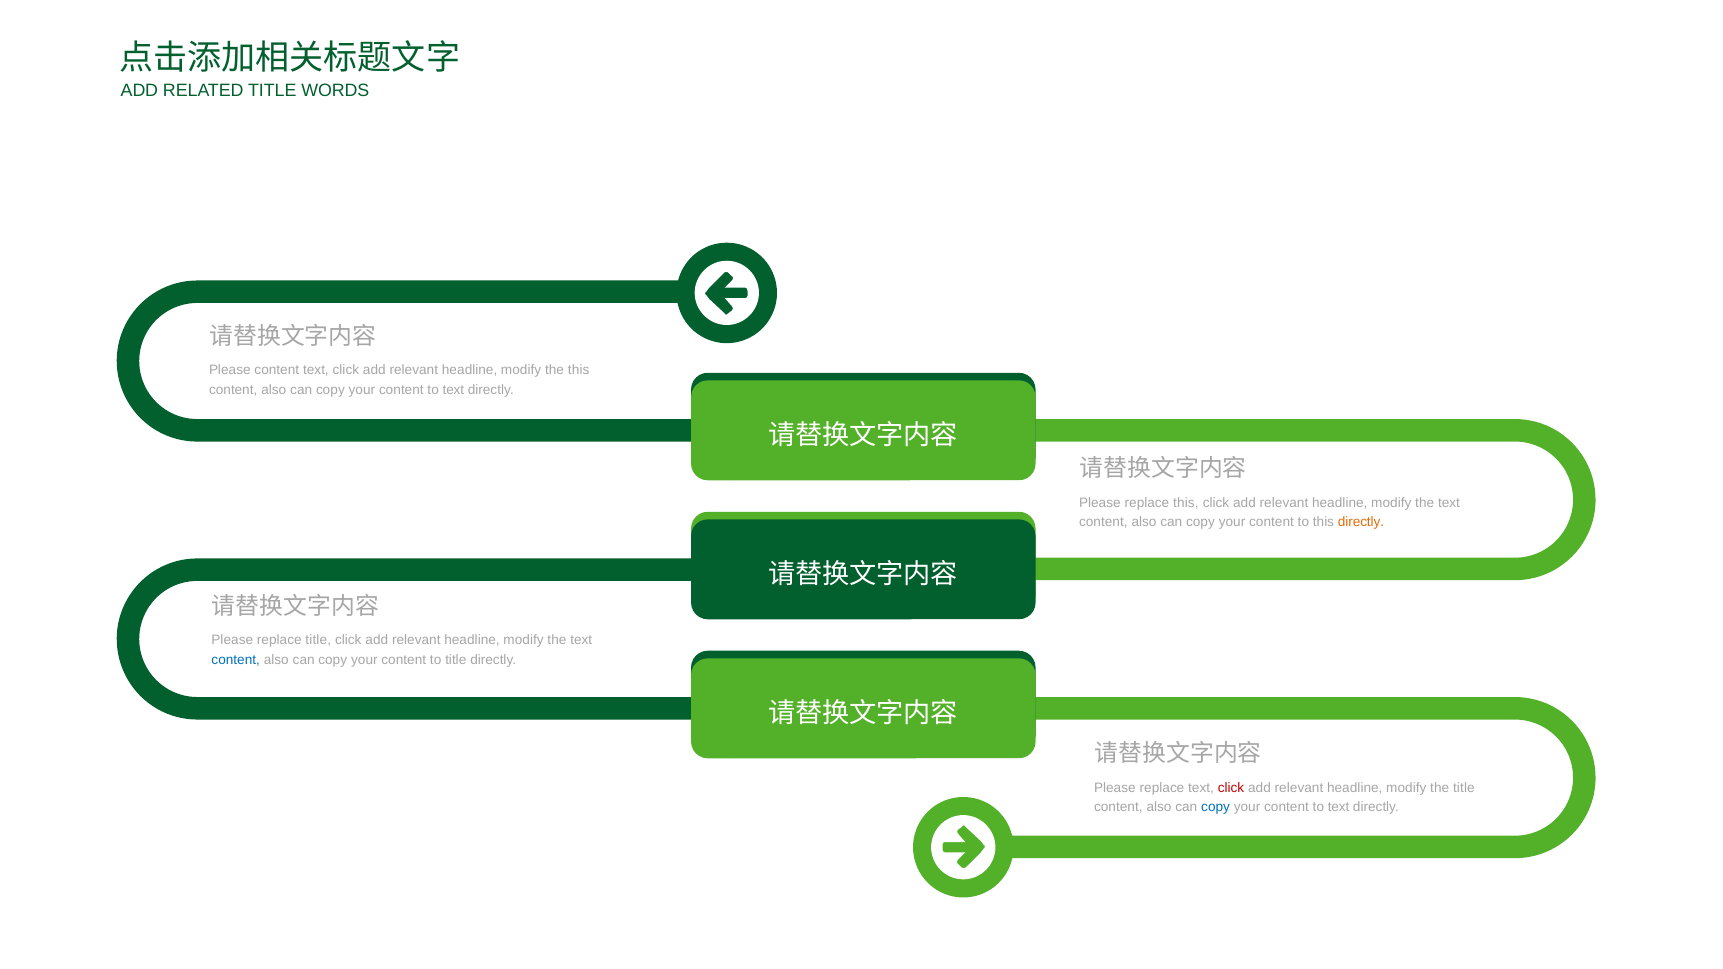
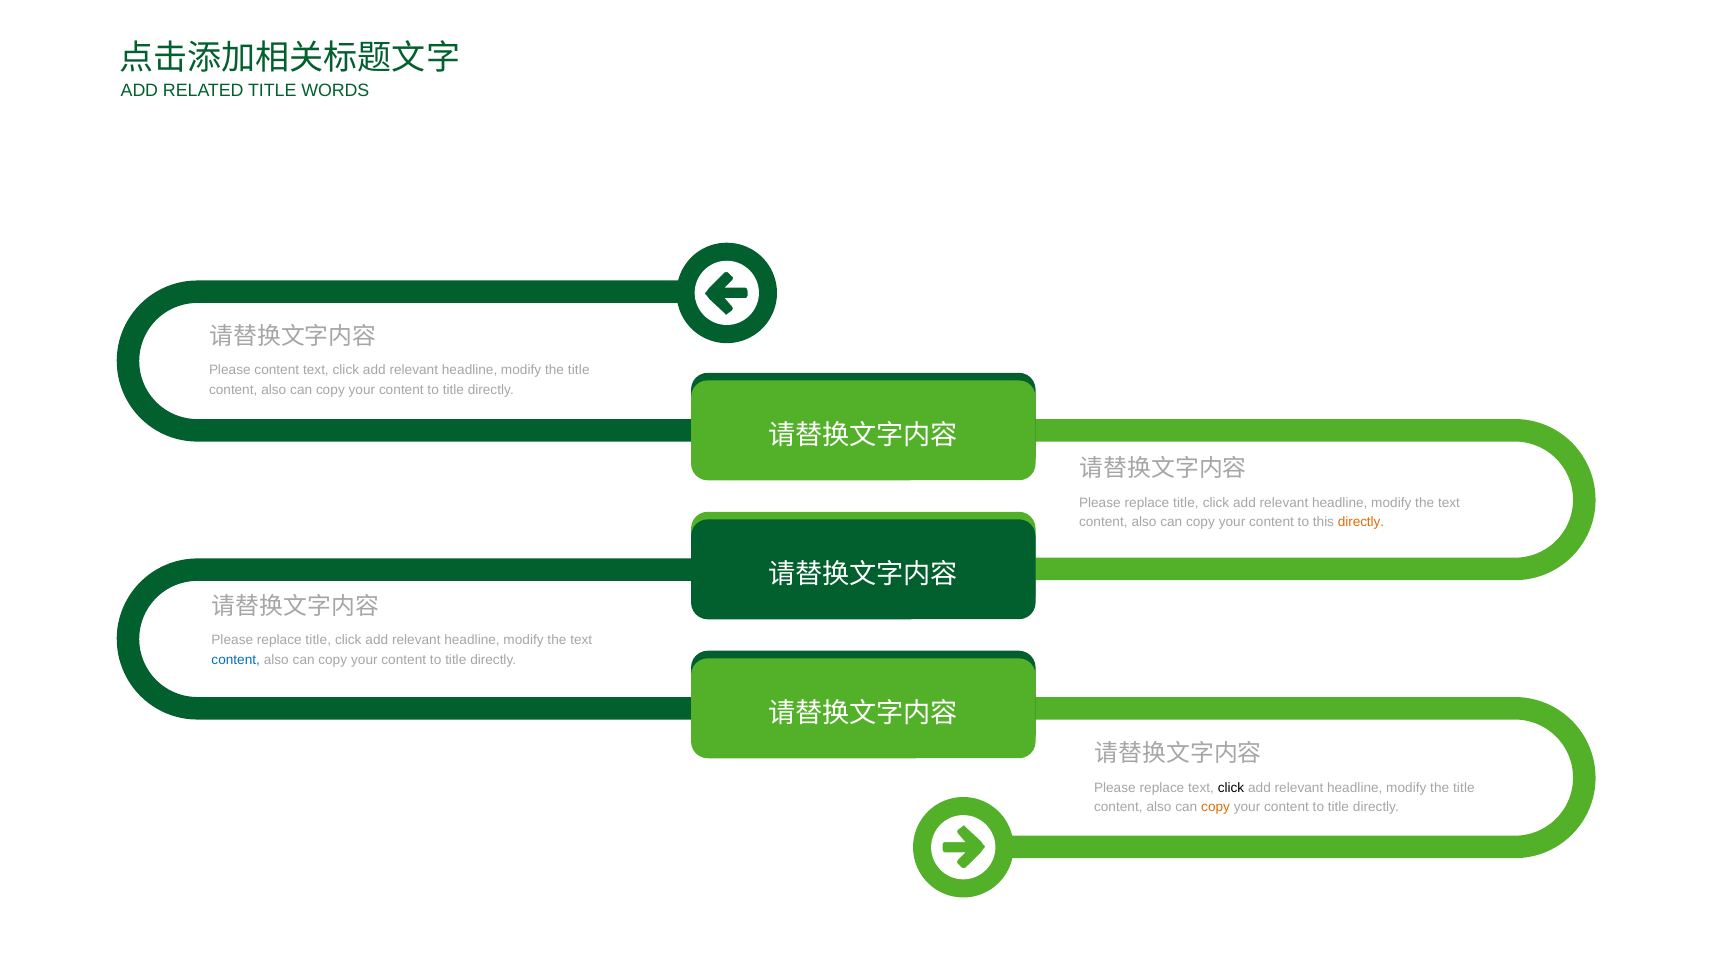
this at (579, 370): this -> title
text at (453, 390): text -> title
this at (1186, 503): this -> title
click at (1231, 788) colour: red -> black
copy at (1216, 807) colour: blue -> orange
text at (1339, 807): text -> title
